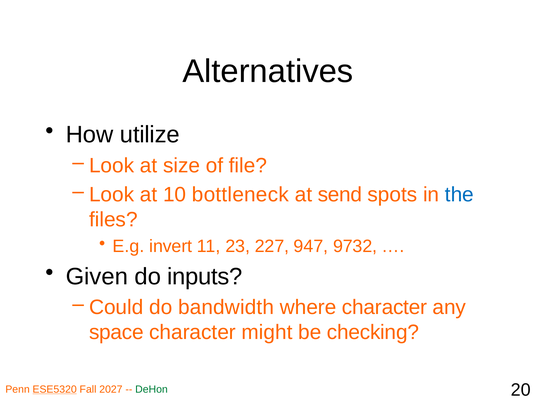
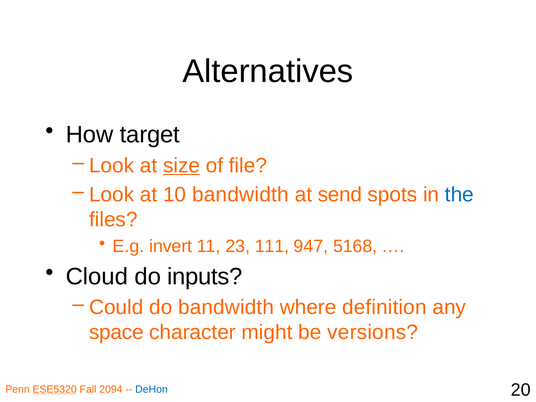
utilize: utilize -> target
size underline: none -> present
10 bottleneck: bottleneck -> bandwidth
227: 227 -> 111
9732: 9732 -> 5168
Given: Given -> Cloud
where character: character -> definition
checking: checking -> versions
2027: 2027 -> 2094
DeHon colour: green -> blue
